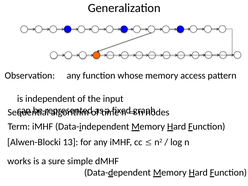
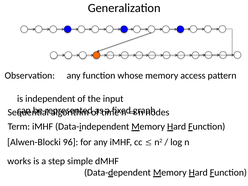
13: 13 -> 96
sure: sure -> step
